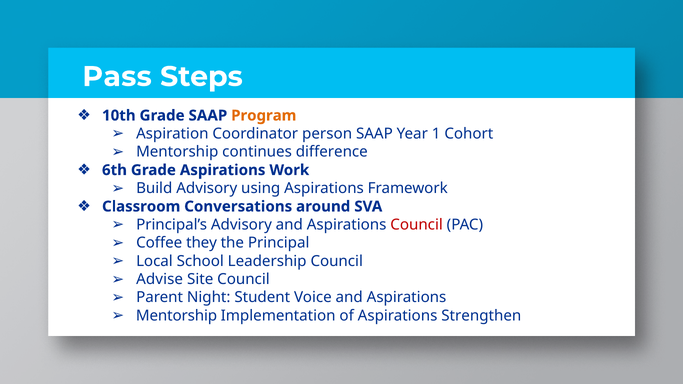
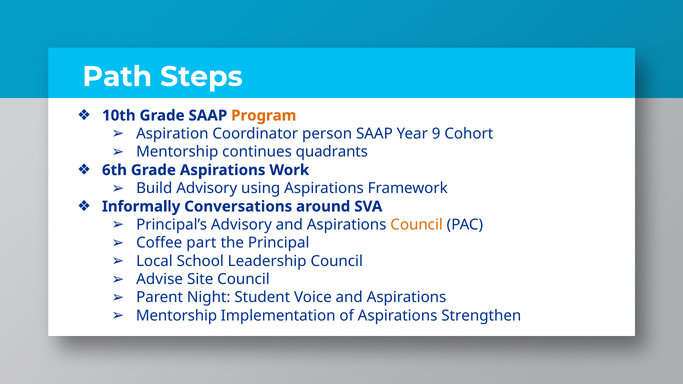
Pass: Pass -> Path
1: 1 -> 9
difference: difference -> quadrants
Classroom: Classroom -> Informally
Council at (417, 225) colour: red -> orange
they: they -> part
